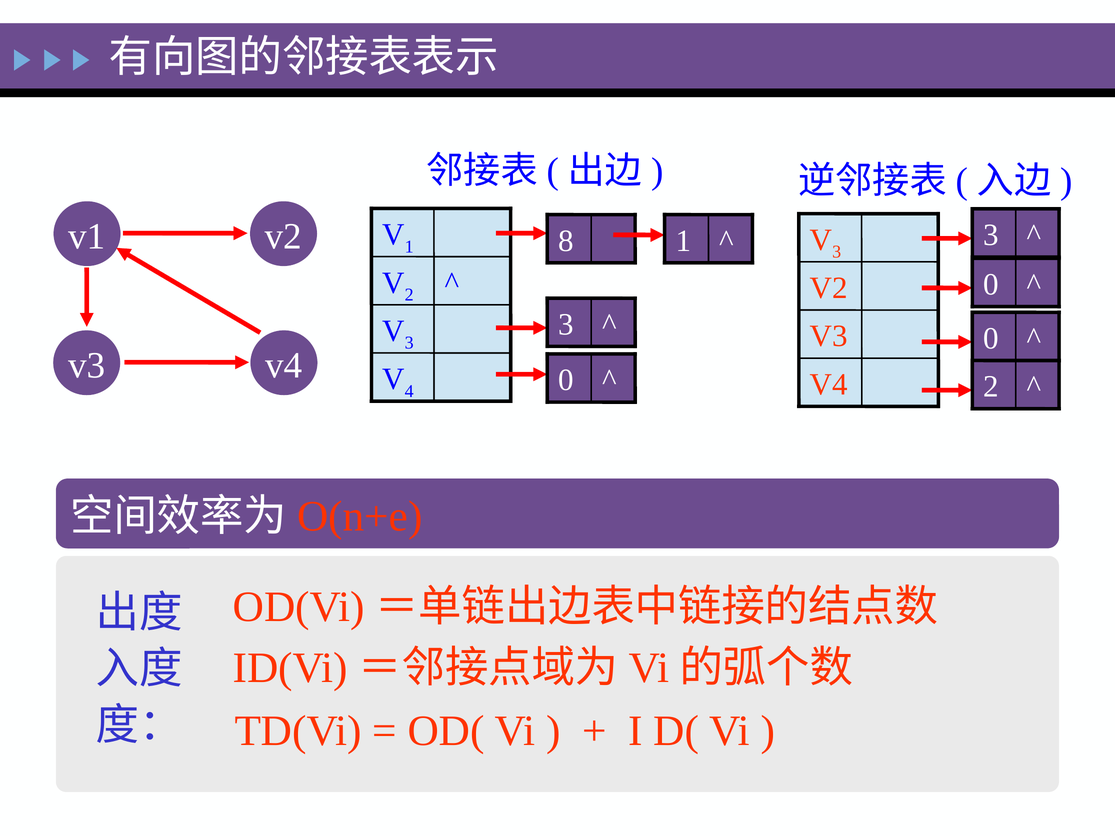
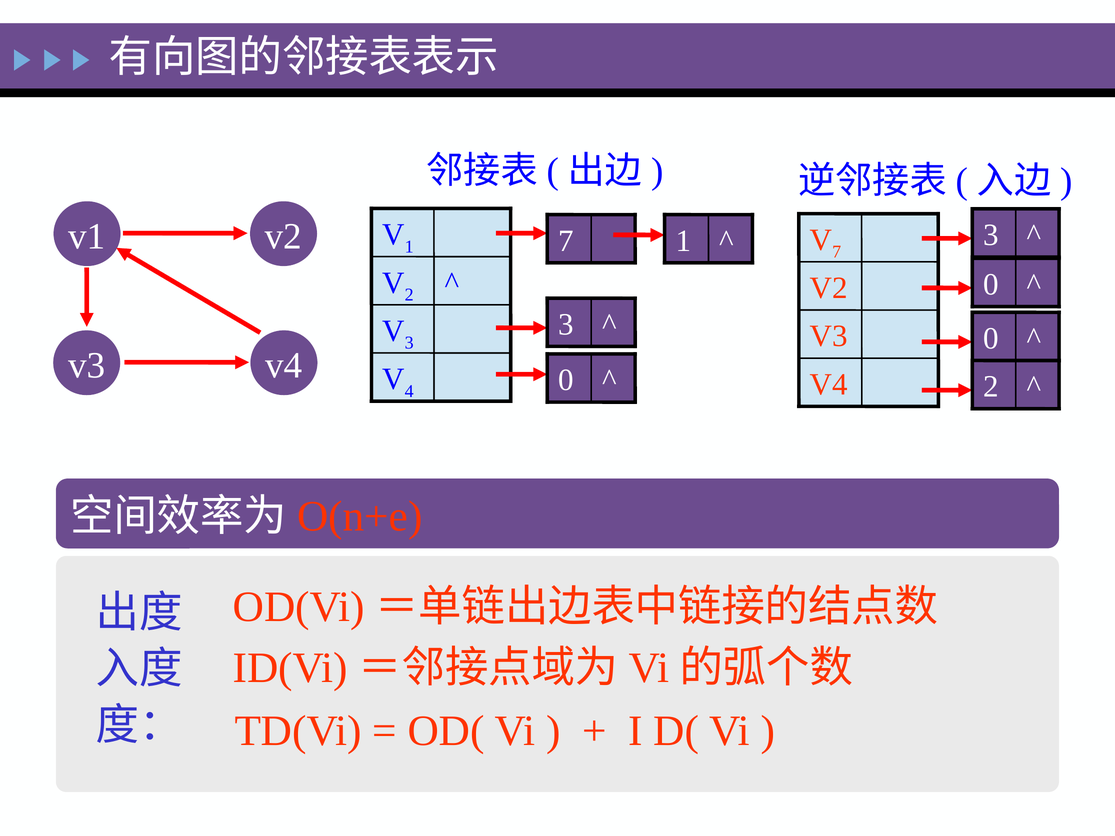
1 8: 8 -> 7
3 at (837, 252): 3 -> 7
